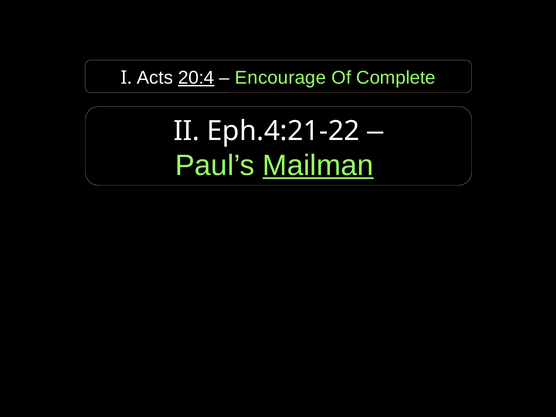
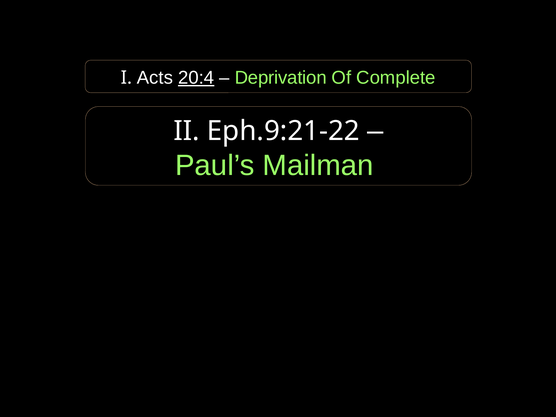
Encourage: Encourage -> Deprivation
Eph.4:21-22: Eph.4:21-22 -> Eph.9:21-22
Mailman underline: present -> none
